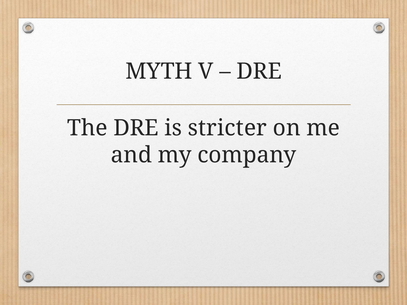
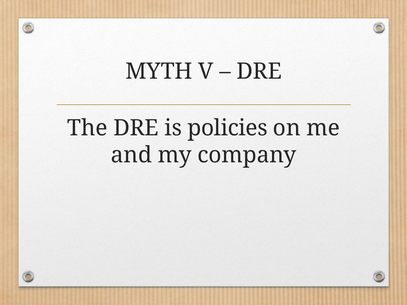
stricter: stricter -> policies
